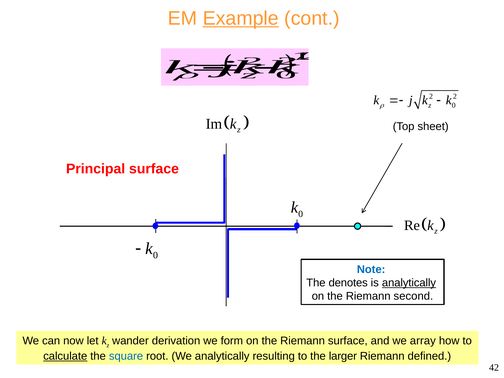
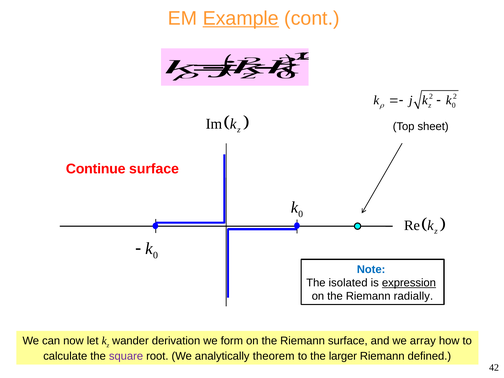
Principal: Principal -> Continue
denotes: denotes -> isolated
is analytically: analytically -> expression
second: second -> radially
calculate underline: present -> none
square colour: blue -> purple
resulting: resulting -> theorem
